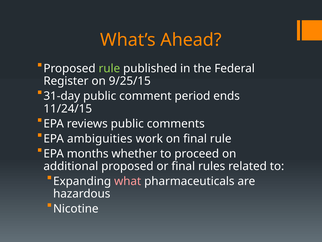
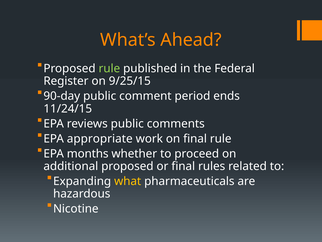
31-day: 31-day -> 90-day
ambiguities: ambiguities -> appropriate
what colour: pink -> yellow
